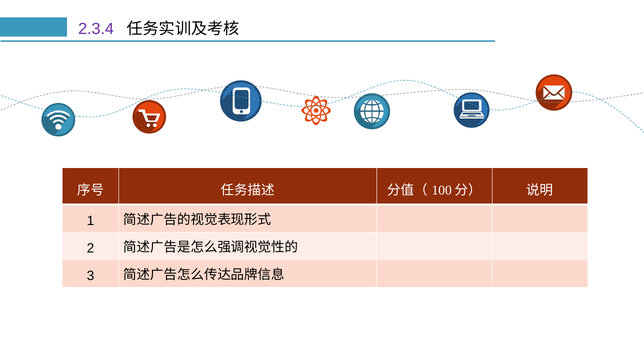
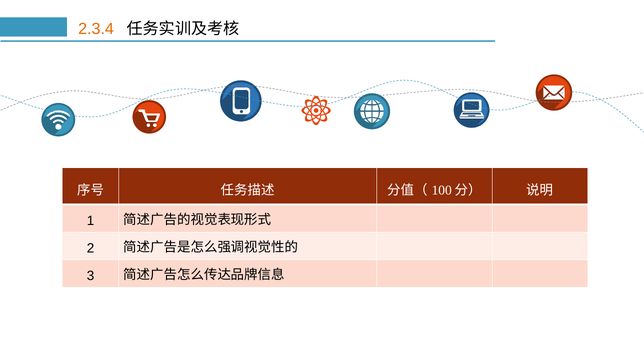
2.3.4 colour: purple -> orange
